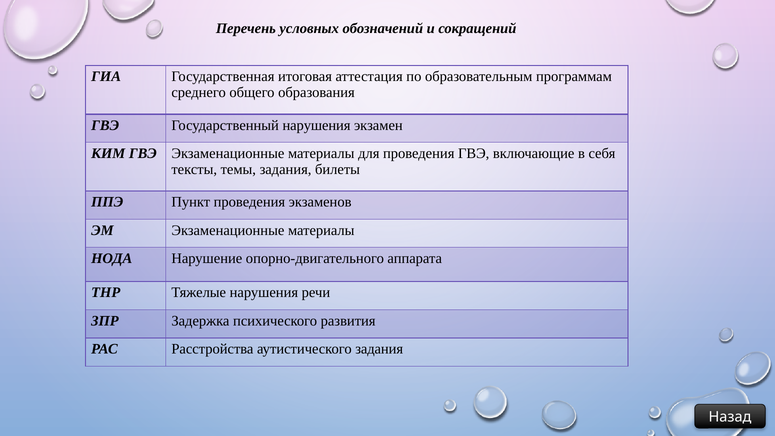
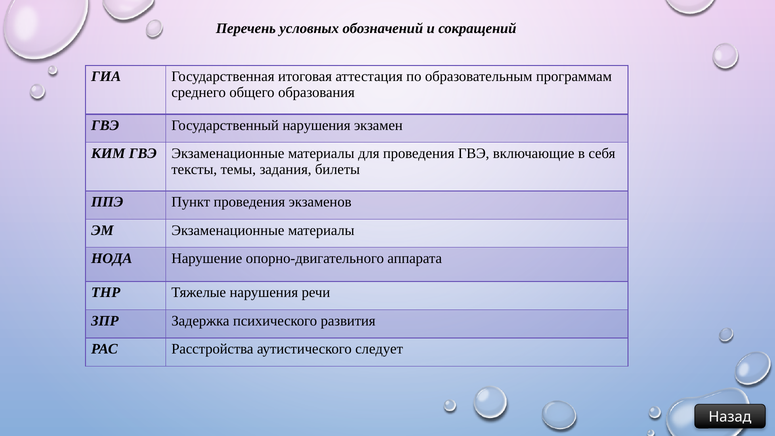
аутистического задания: задания -> следует
